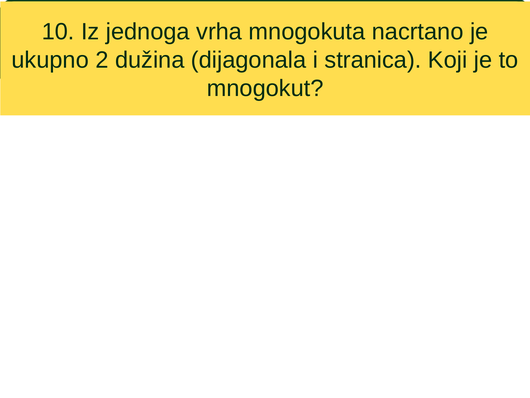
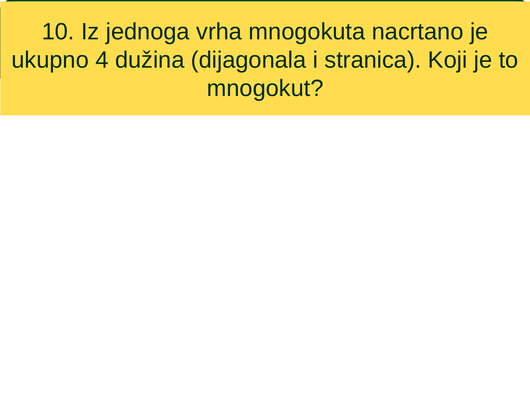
2: 2 -> 4
